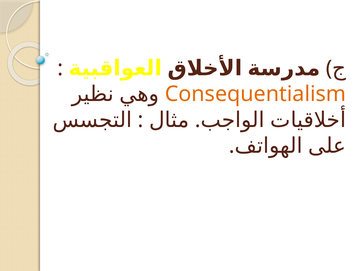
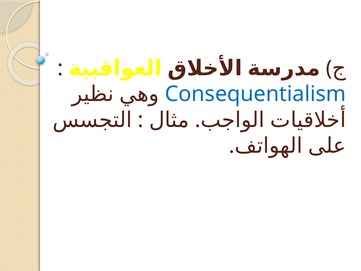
Consequentialism colour: orange -> blue
